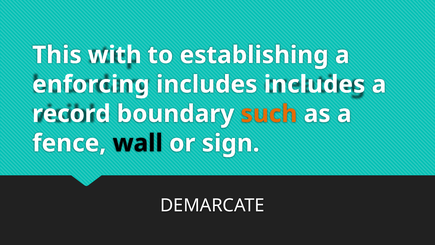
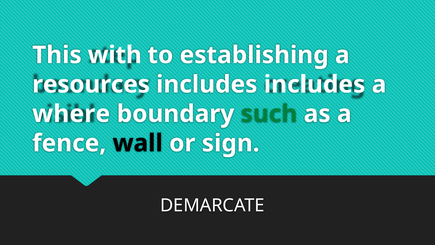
enforcing: enforcing -> resources
record: record -> where
such colour: orange -> green
